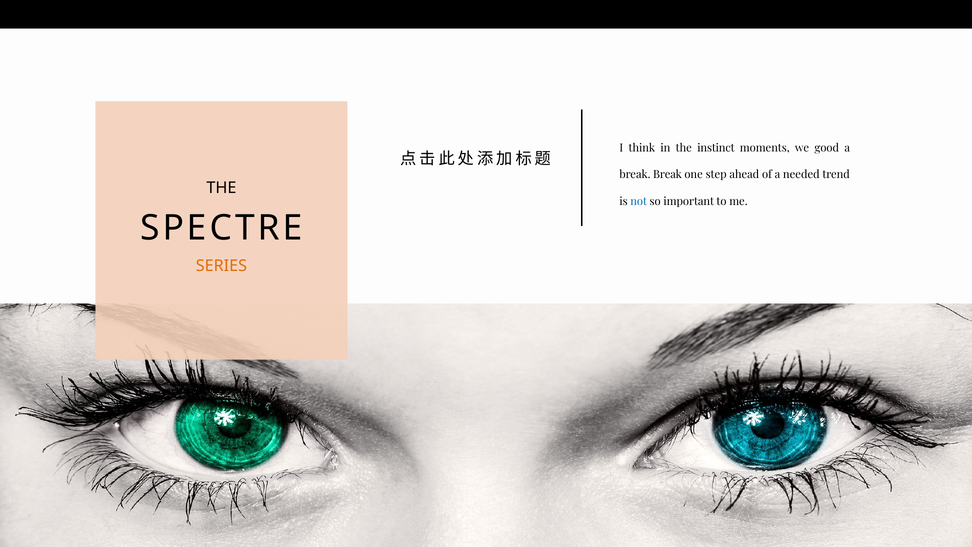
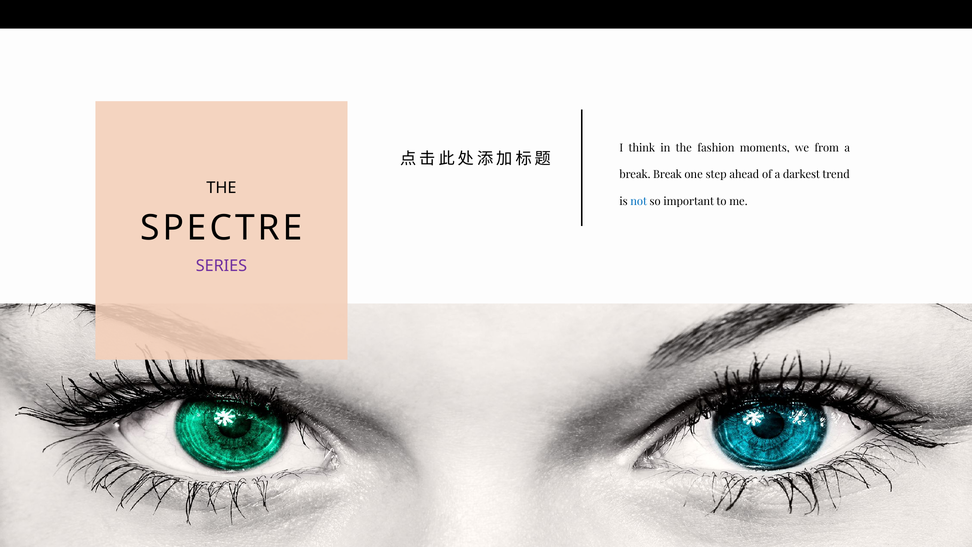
instinct: instinct -> fashion
good: good -> from
needed: needed -> darkest
SERIES colour: orange -> purple
